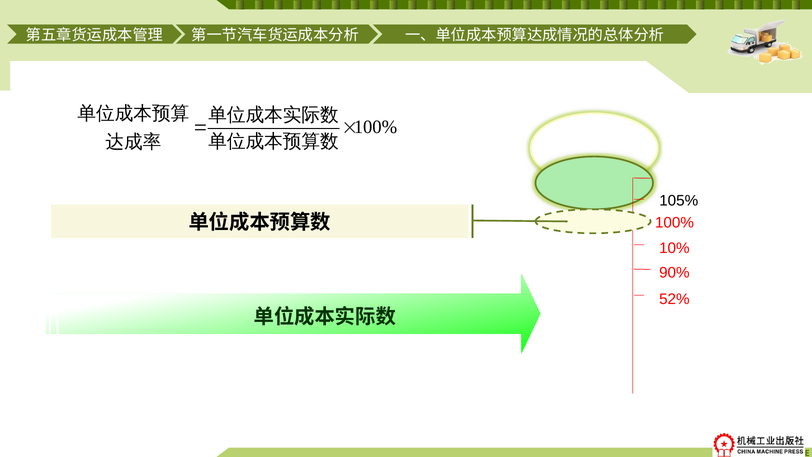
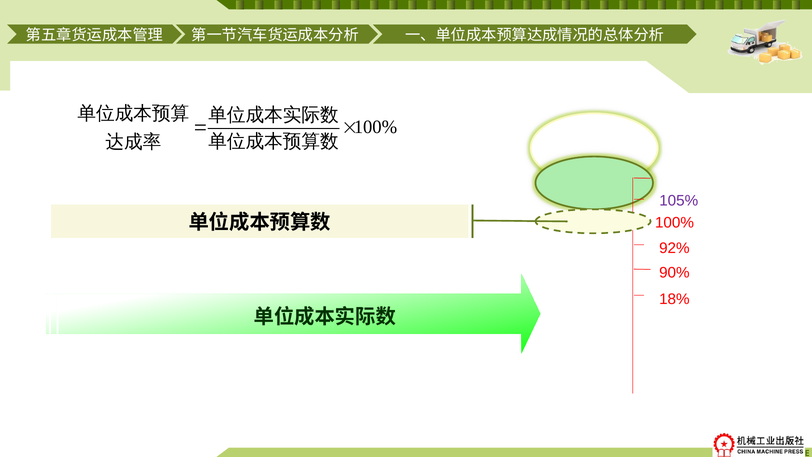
105% colour: black -> purple
10%: 10% -> 92%
52%: 52% -> 18%
